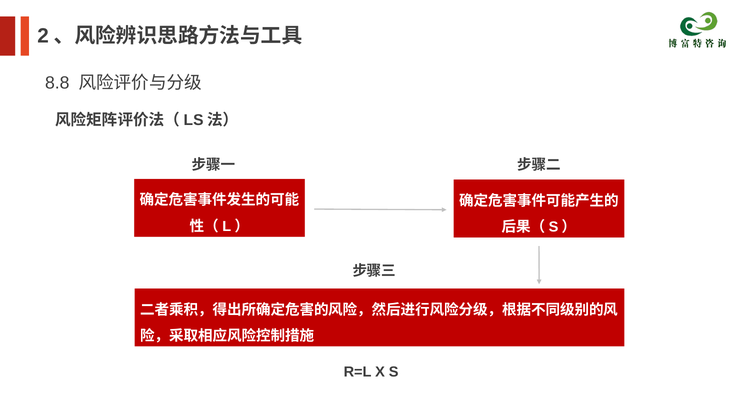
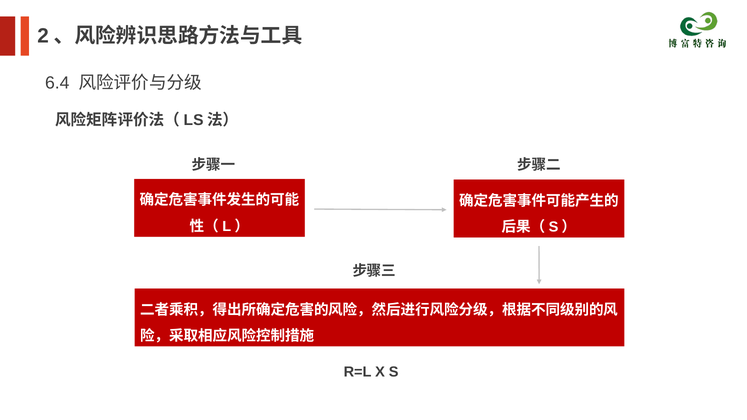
8.8: 8.8 -> 6.4
